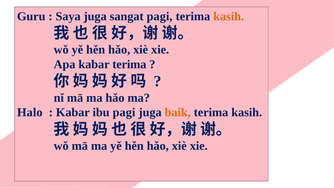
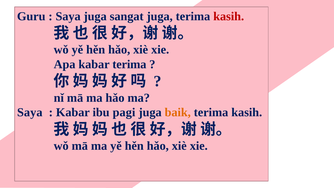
sangat pagi: pagi -> juga
kasih at (229, 16) colour: orange -> red
Halo at (30, 112): Halo -> Saya
